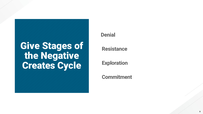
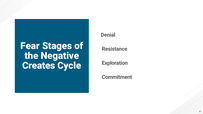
Give: Give -> Fear
